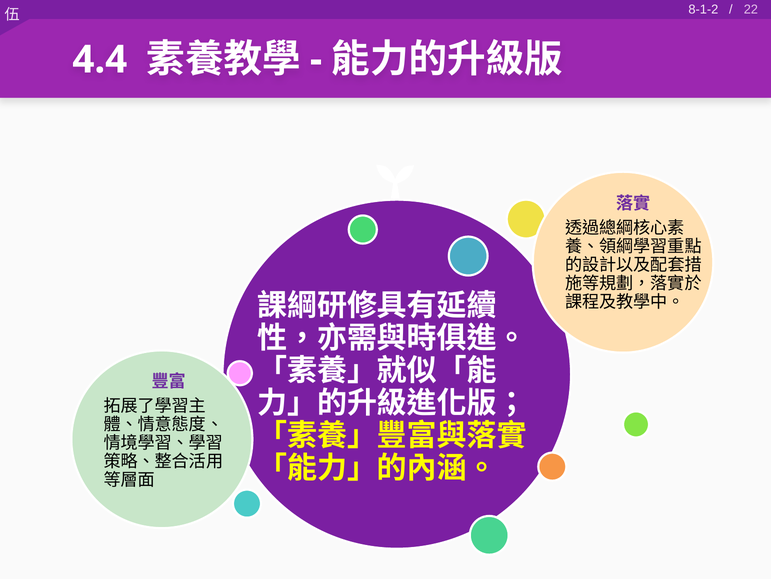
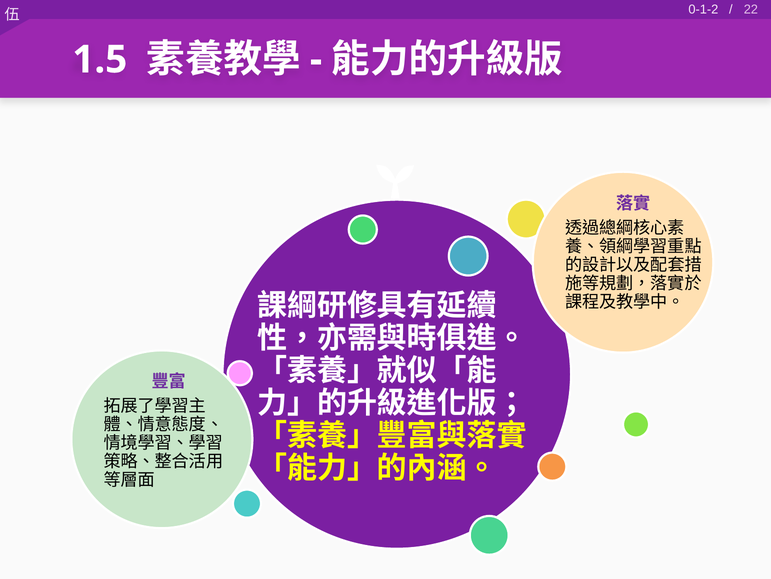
8-1-2: 8-1-2 -> 0-1-2
4.4: 4.4 -> 1.5
